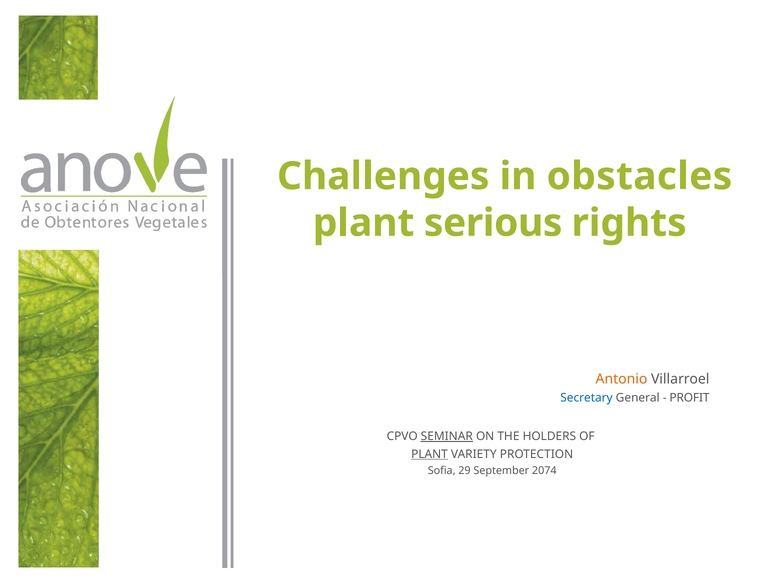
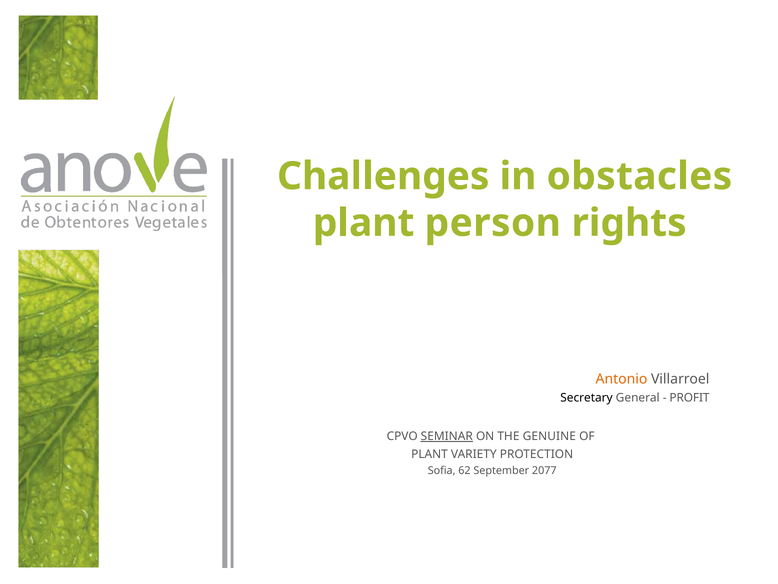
serious: serious -> person
Secretary colour: blue -> black
HOLDERS: HOLDERS -> GENUINE
PLANT at (430, 454) underline: present -> none
29: 29 -> 62
2074: 2074 -> 2077
